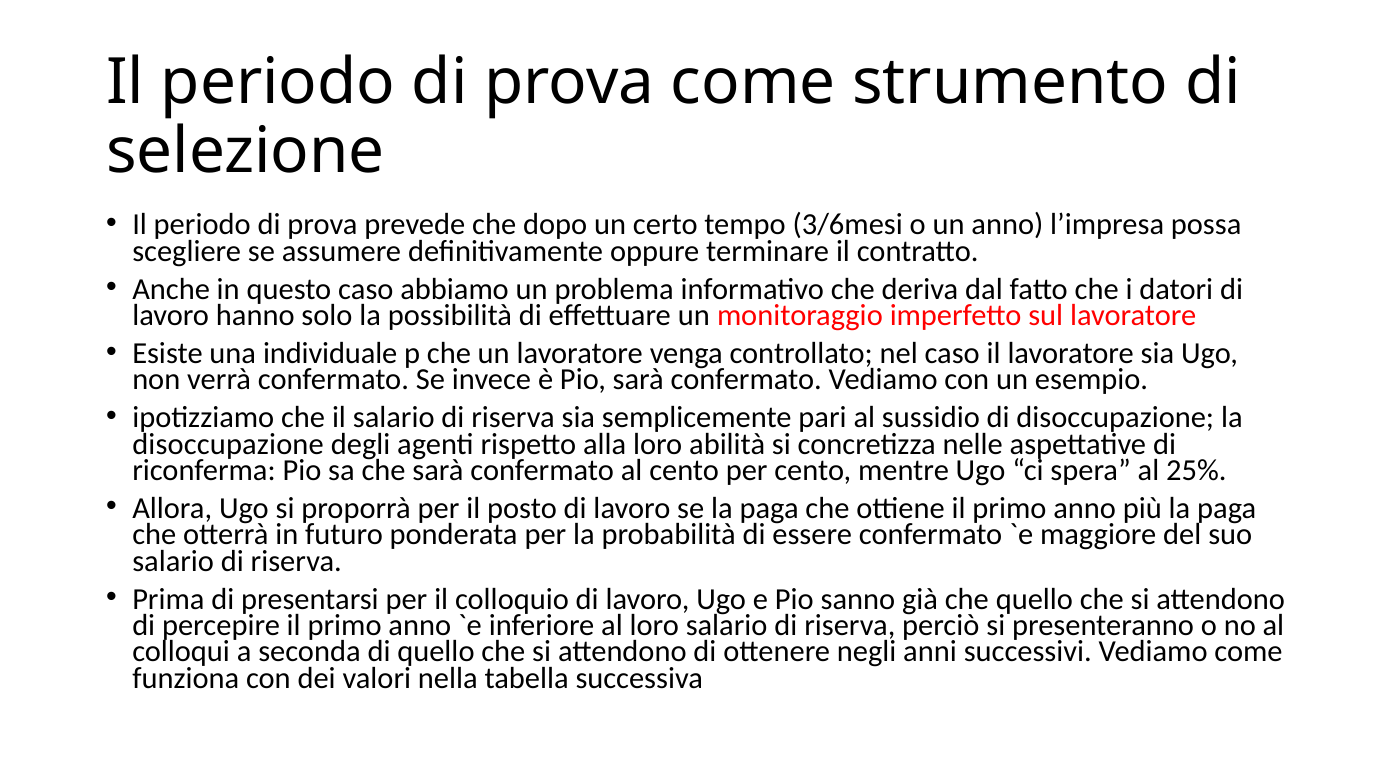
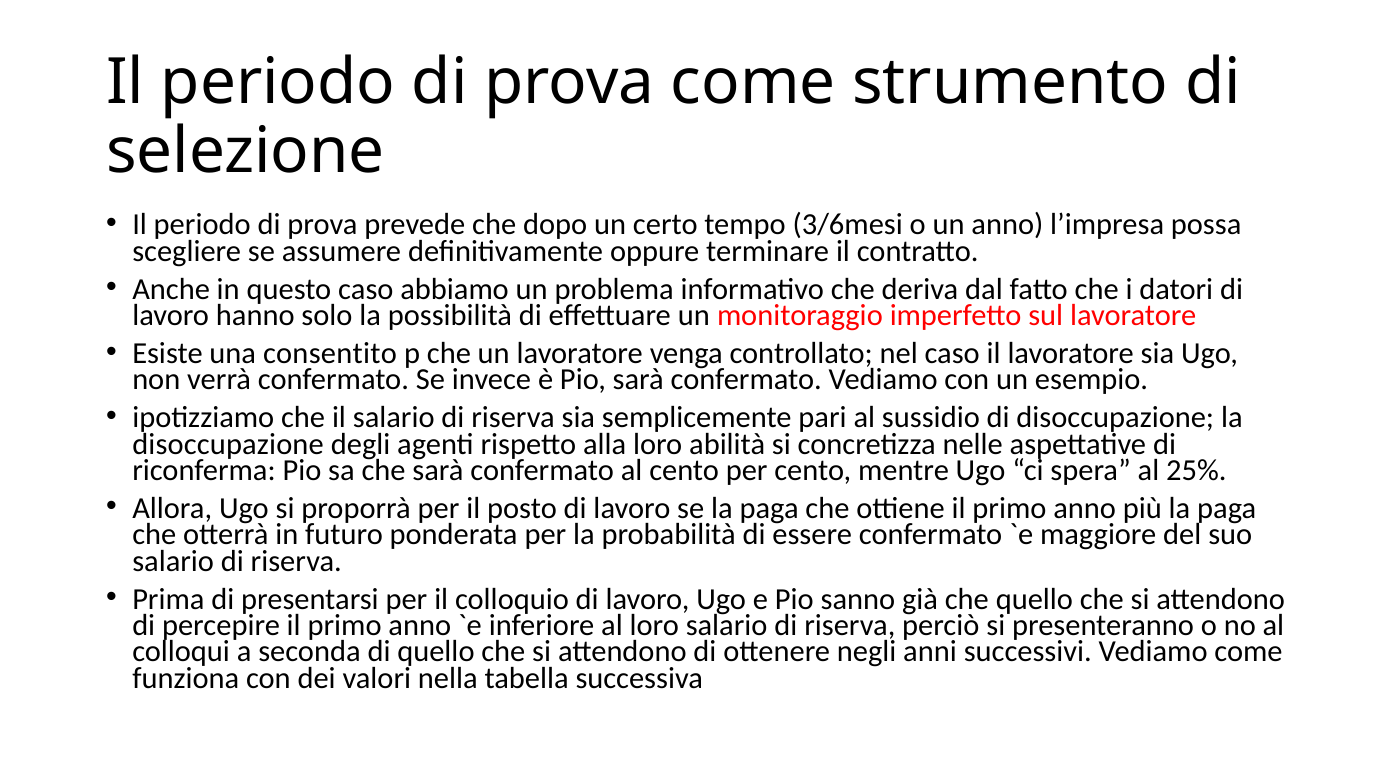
individuale: individuale -> consentito
